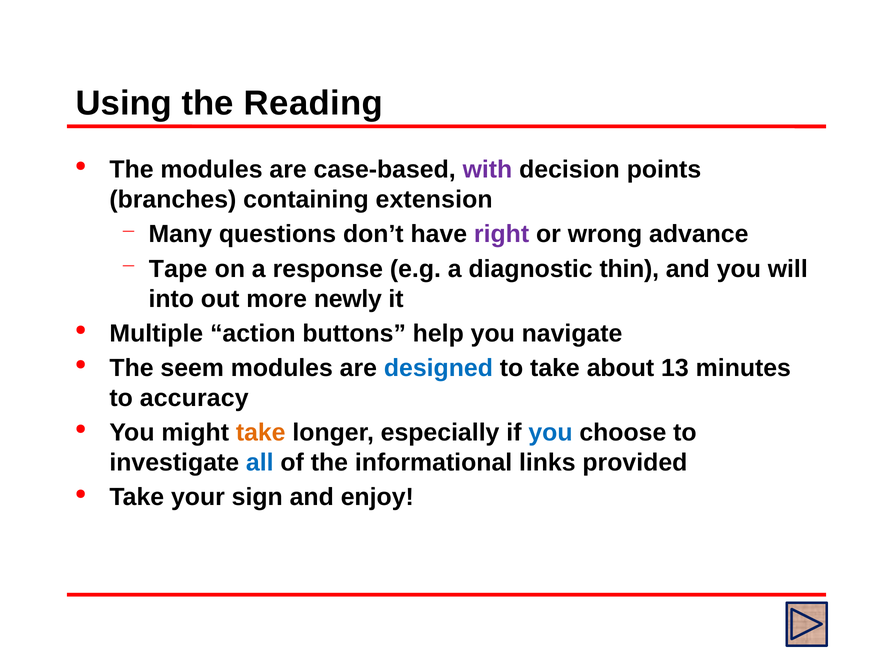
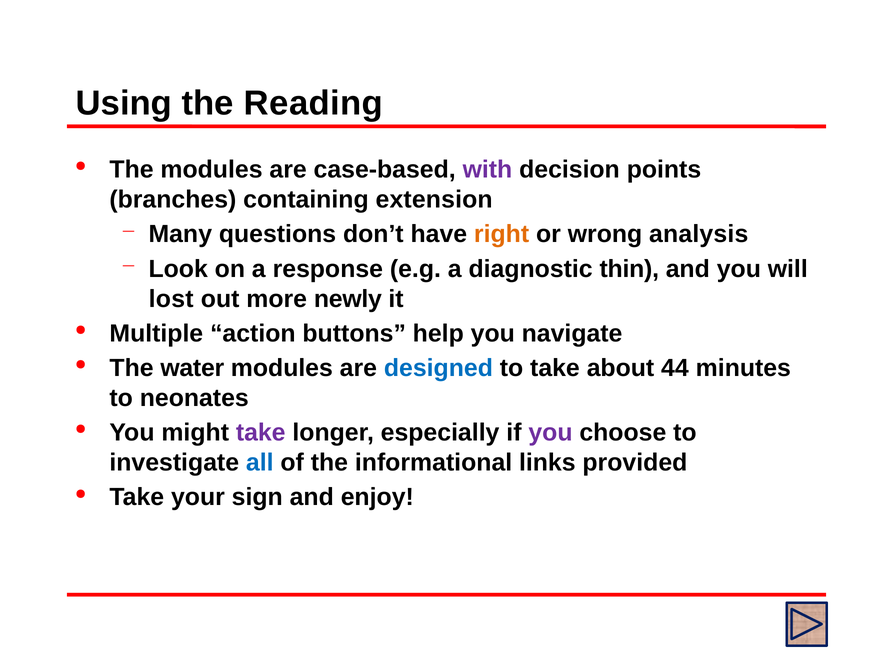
right colour: purple -> orange
advance: advance -> analysis
Tape: Tape -> Look
into: into -> lost
seem: seem -> water
13: 13 -> 44
accuracy: accuracy -> neonates
take at (261, 433) colour: orange -> purple
you at (550, 433) colour: blue -> purple
